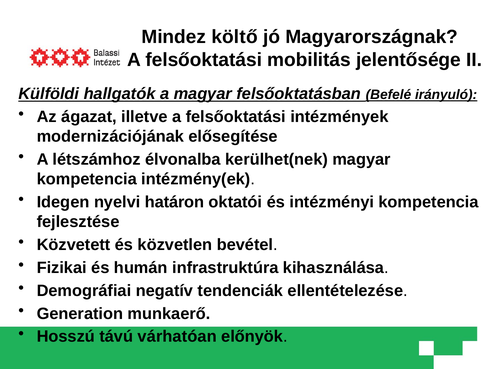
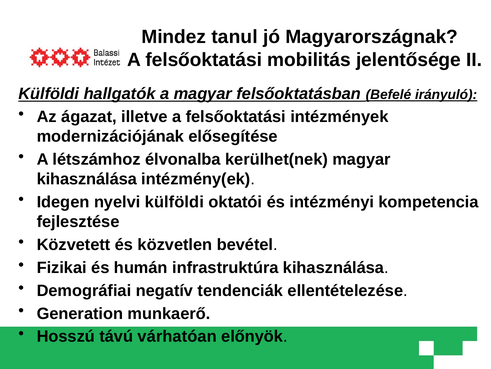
költő: költő -> tanul
kompetencia at (87, 179): kompetencia -> kihasználása
nyelvi határon: határon -> külföldi
